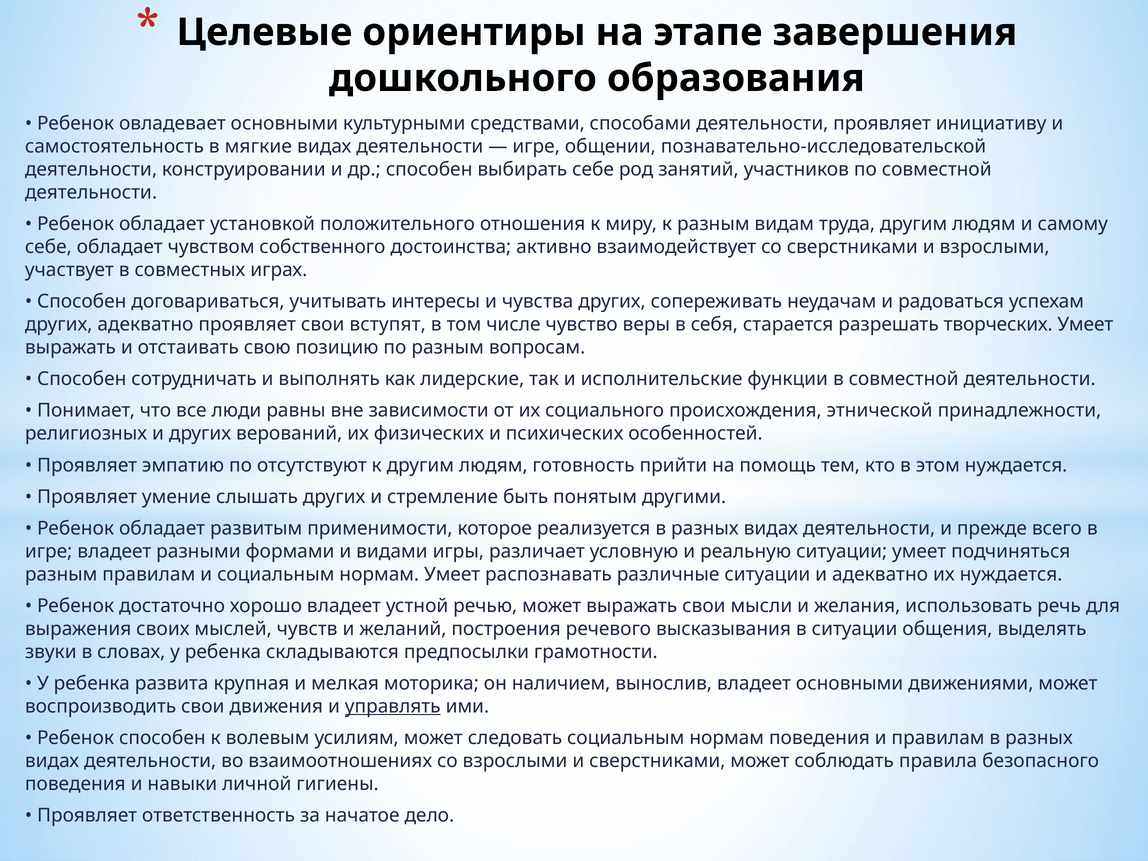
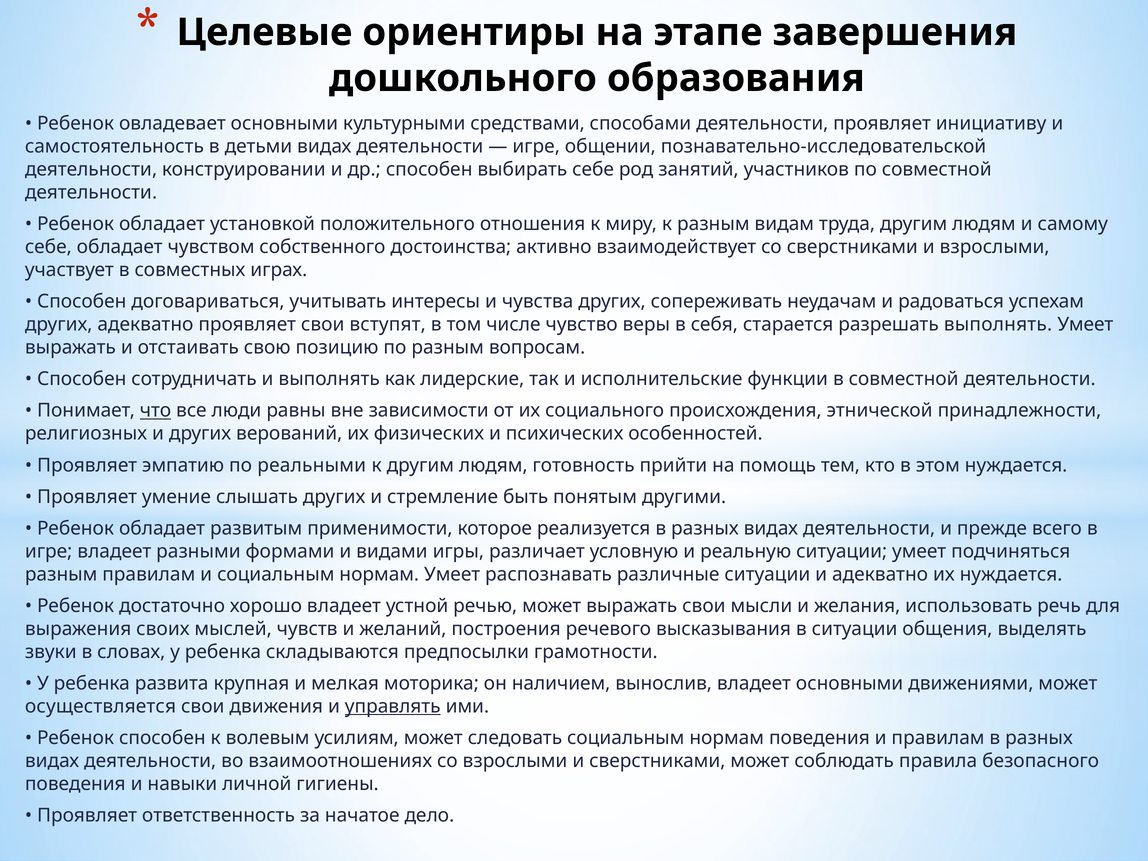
мягкие: мягкие -> детьми
разрешать творческих: творческих -> выполнять
что underline: none -> present
отсутствуют: отсутствуют -> реальными
воспроизводить: воспроизводить -> осуществляется
